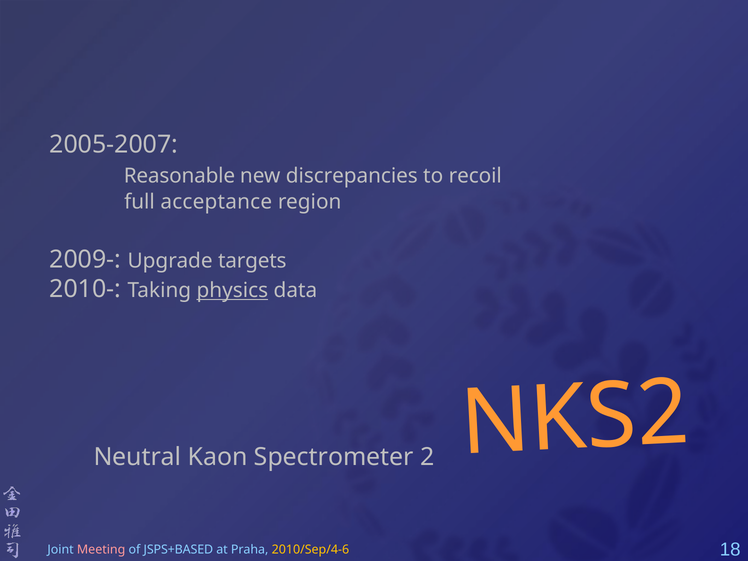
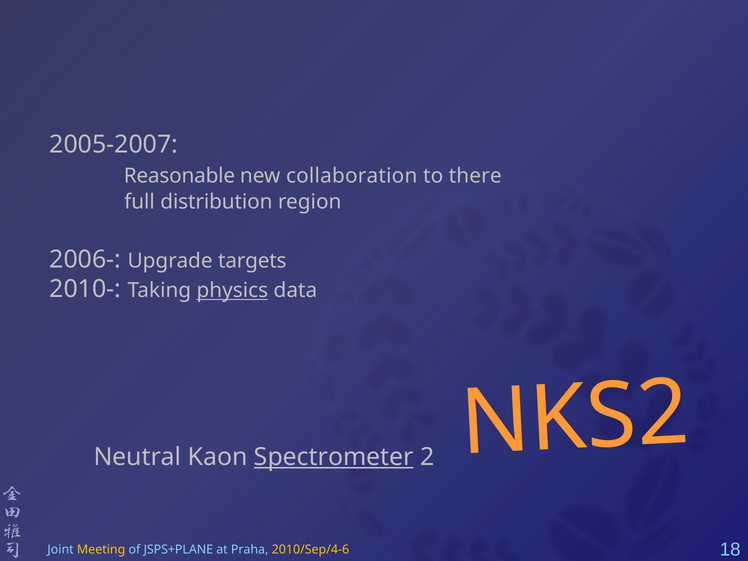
discrepancies: discrepancies -> collaboration
recoil: recoil -> there
acceptance: acceptance -> distribution
2009-: 2009- -> 2006-
Spectrometer underline: none -> present
Meeting colour: pink -> yellow
JSPS+BASED: JSPS+BASED -> JSPS+PLANE
